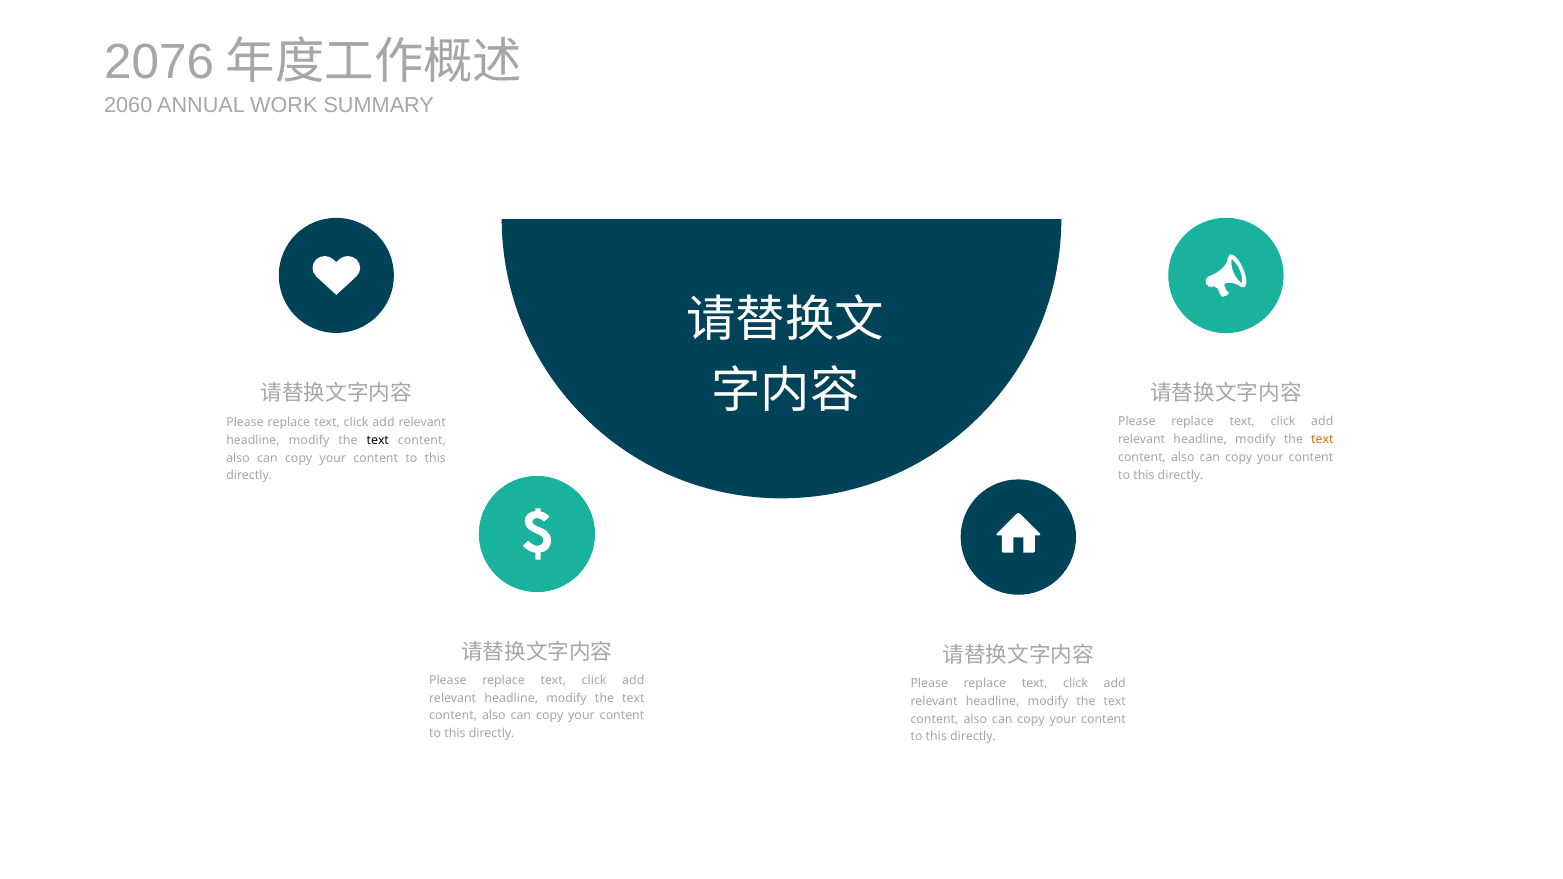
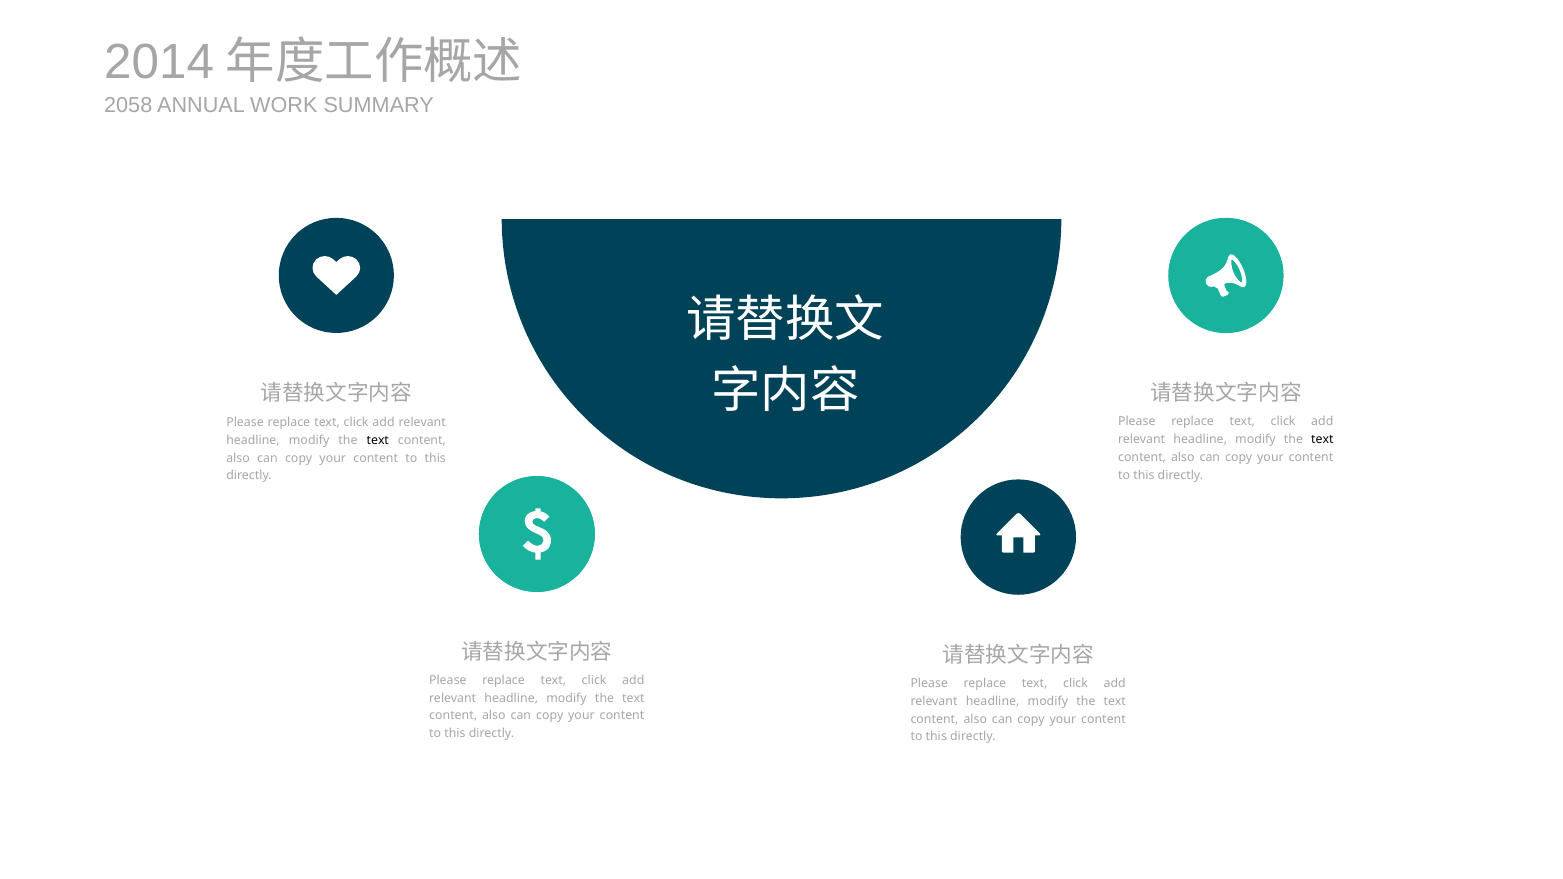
2076: 2076 -> 2014
2060: 2060 -> 2058
text at (1322, 440) colour: orange -> black
